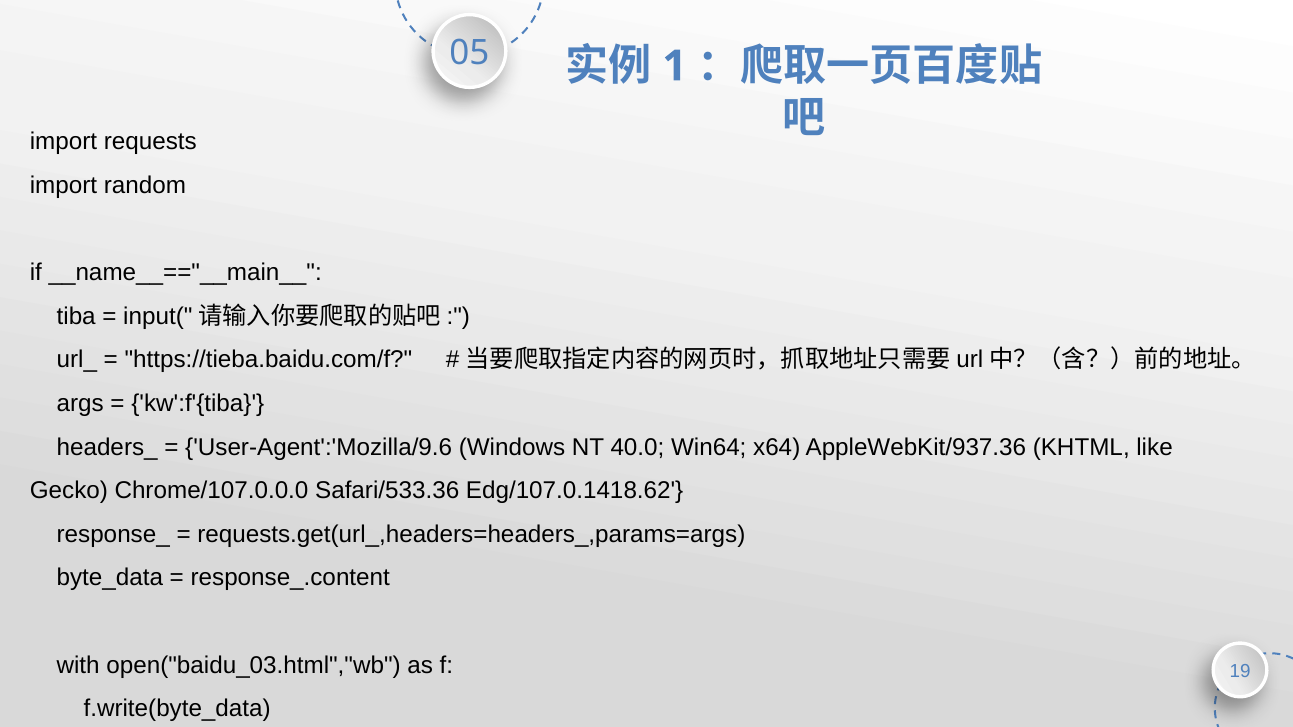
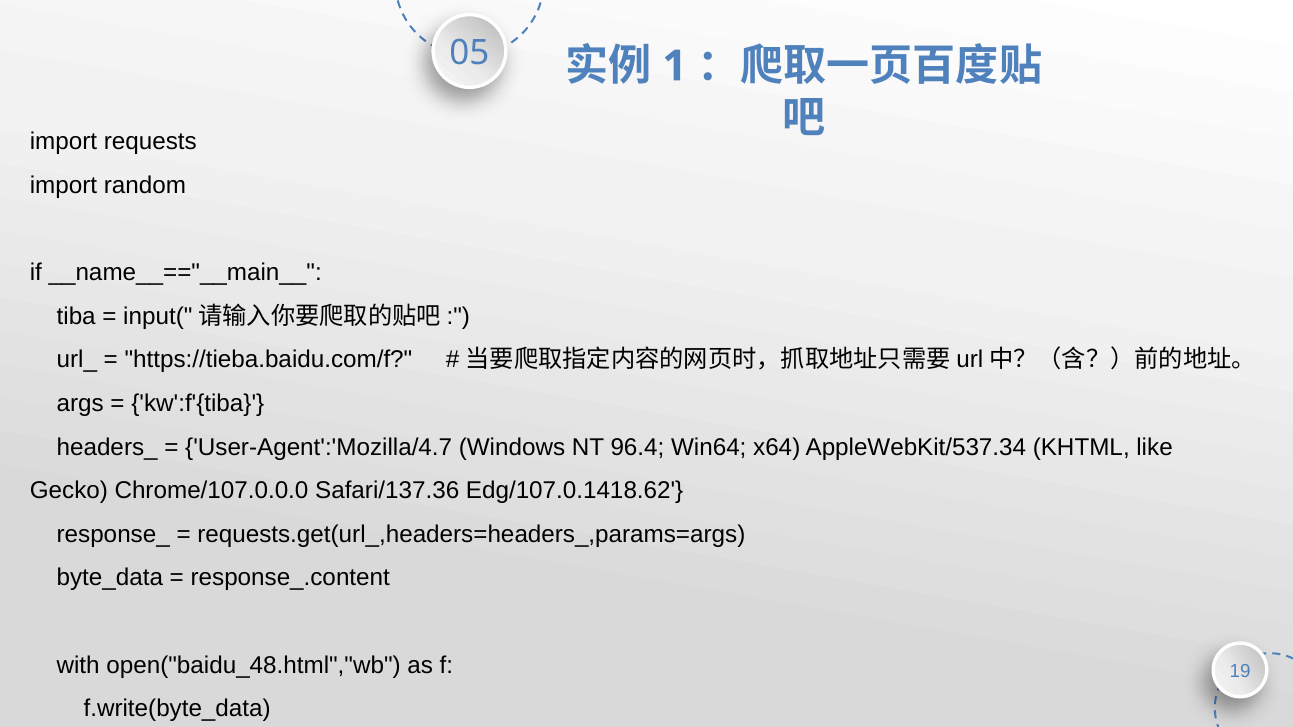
User-Agent':'Mozilla/9.6: User-Agent':'Mozilla/9.6 -> User-Agent':'Mozilla/4.7
40.0: 40.0 -> 96.4
AppleWebKit/937.36: AppleWebKit/937.36 -> AppleWebKit/537.34
Safari/533.36: Safari/533.36 -> Safari/137.36
open("baidu_03.html","wb: open("baidu_03.html","wb -> open("baidu_48.html","wb
